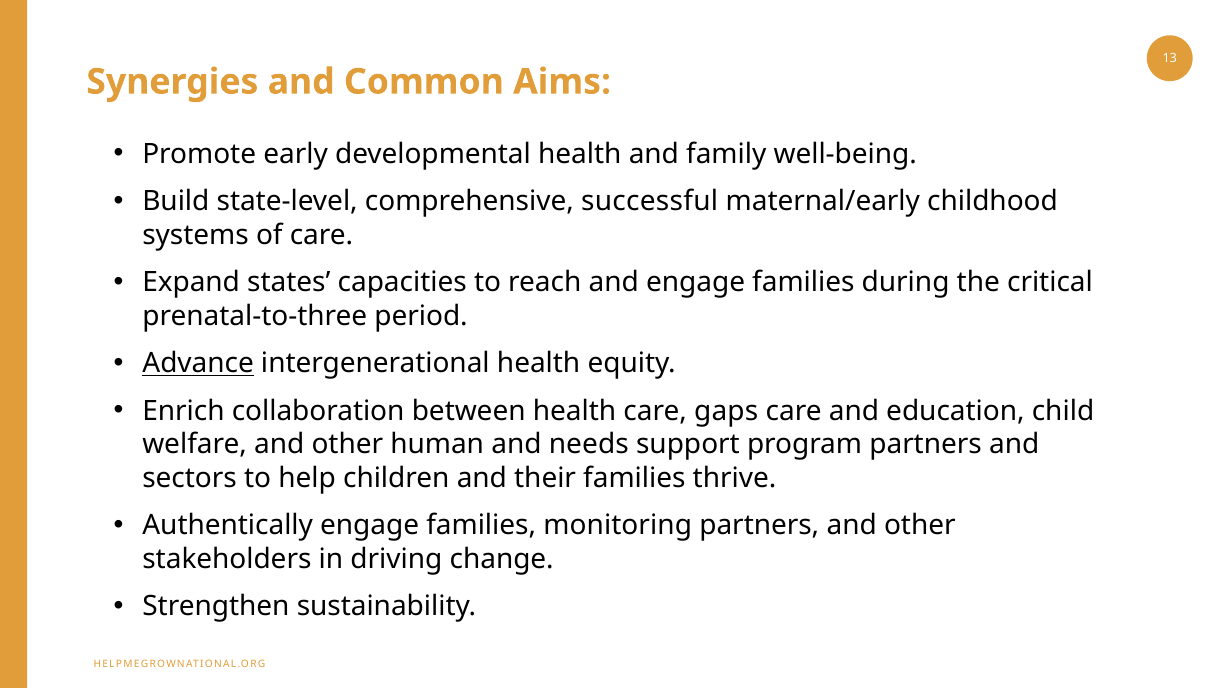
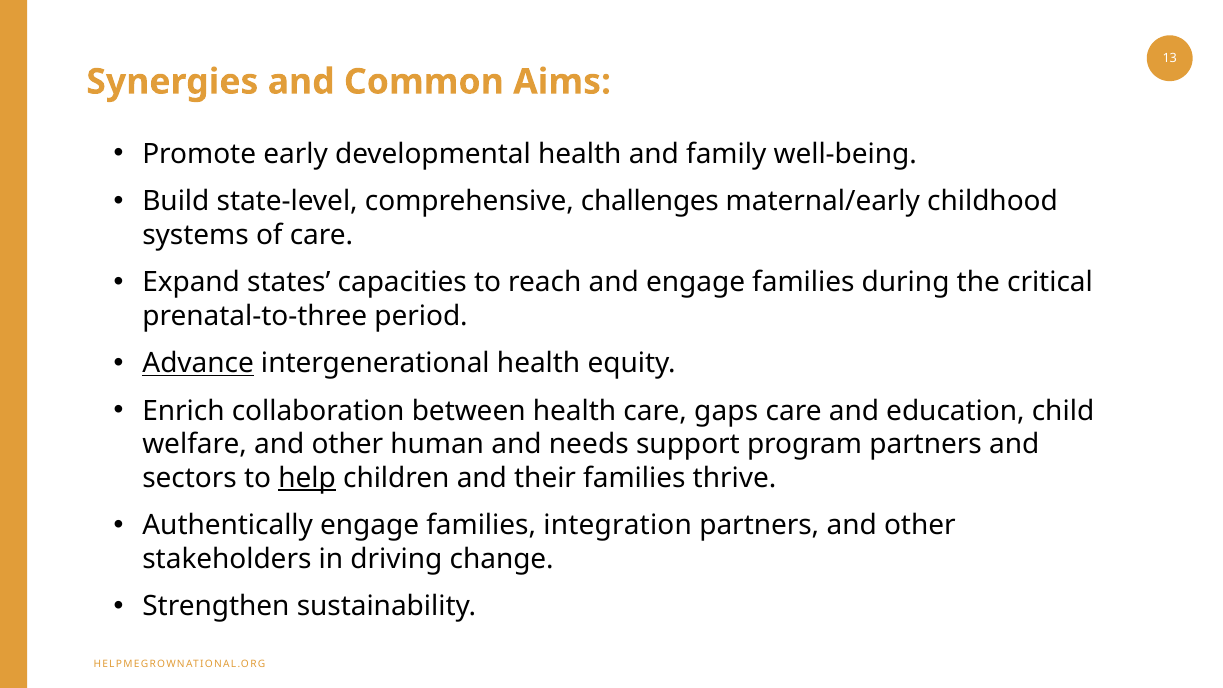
successful: successful -> challenges
help underline: none -> present
monitoring: monitoring -> integration
